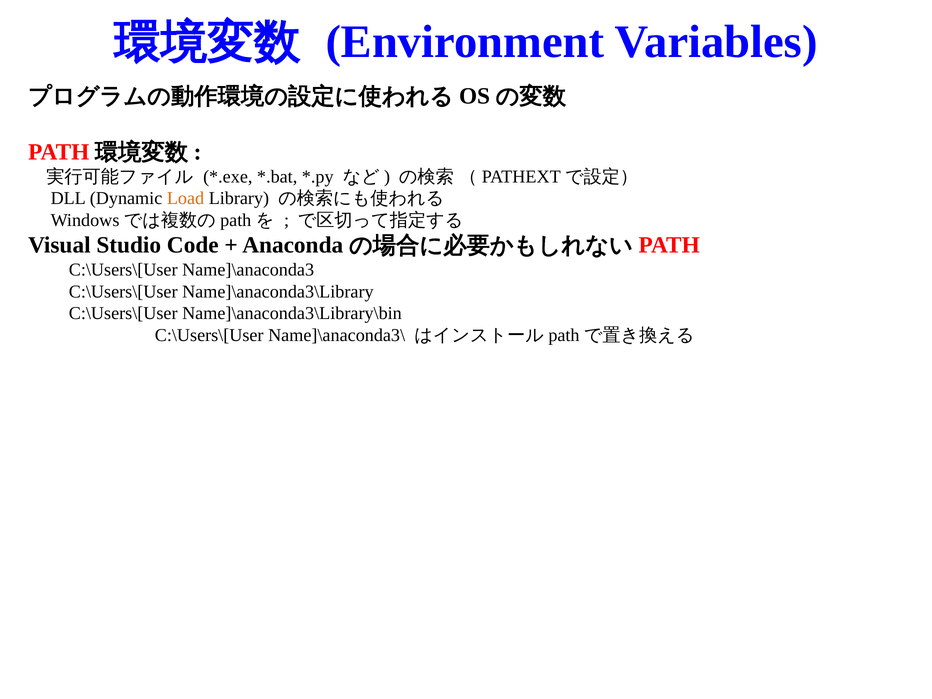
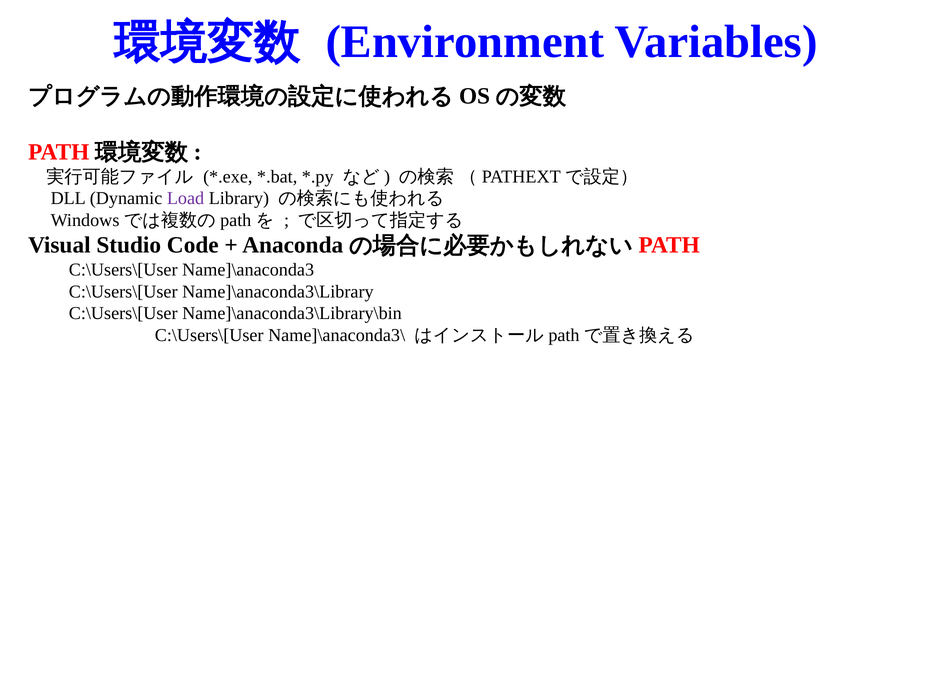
Load colour: orange -> purple
